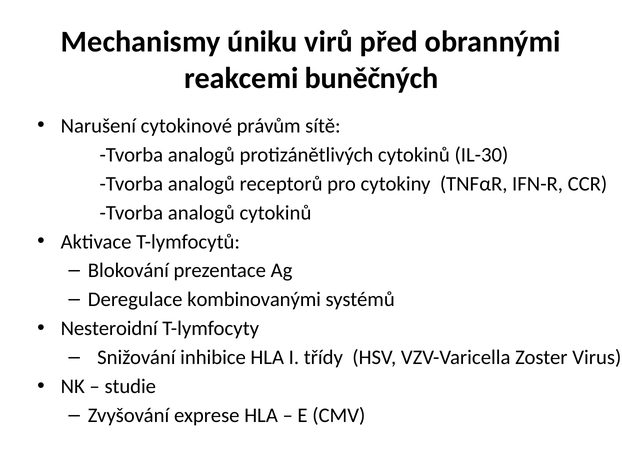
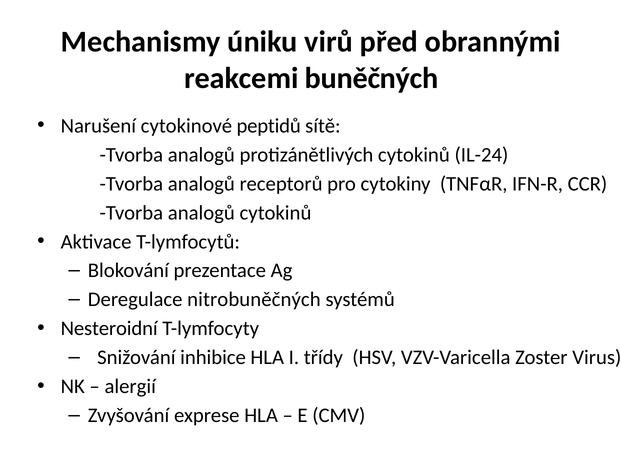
právům: právům -> peptidů
IL-30: IL-30 -> IL-24
kombinovanými: kombinovanými -> nitrobuněčných
studie: studie -> alergií
